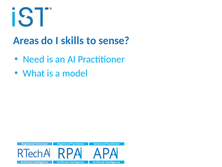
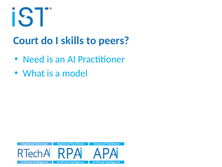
Areas: Areas -> Court
sense: sense -> peers
